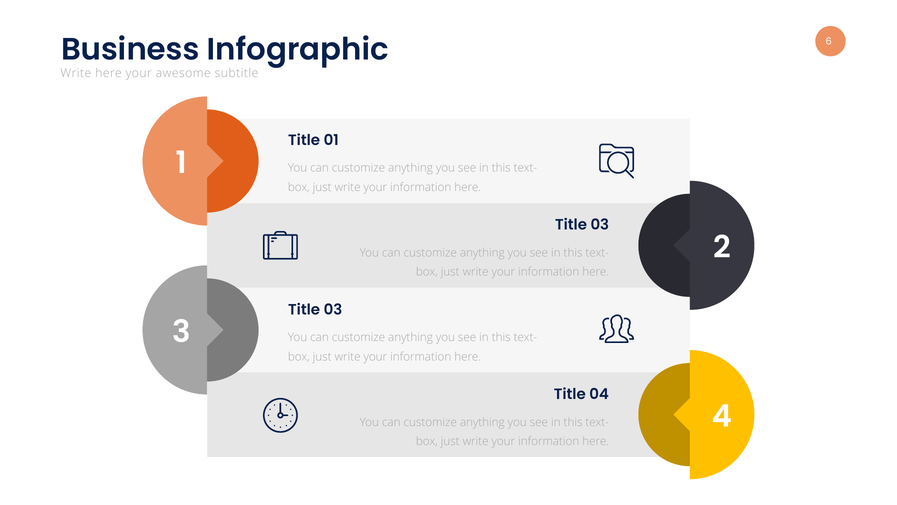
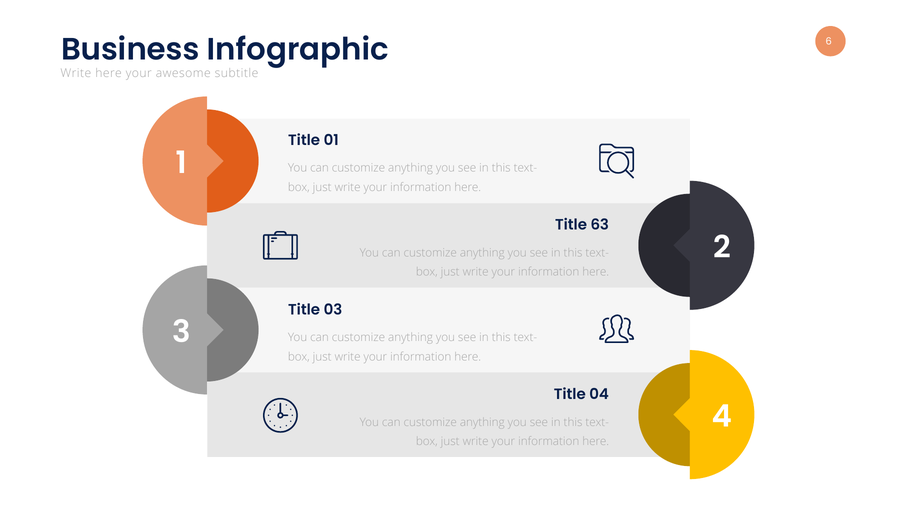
03 at (600, 225): 03 -> 63
